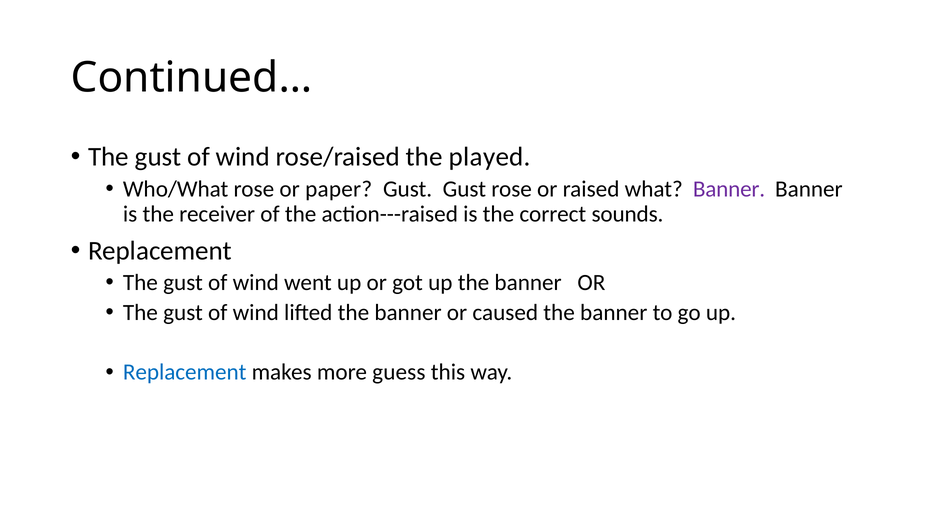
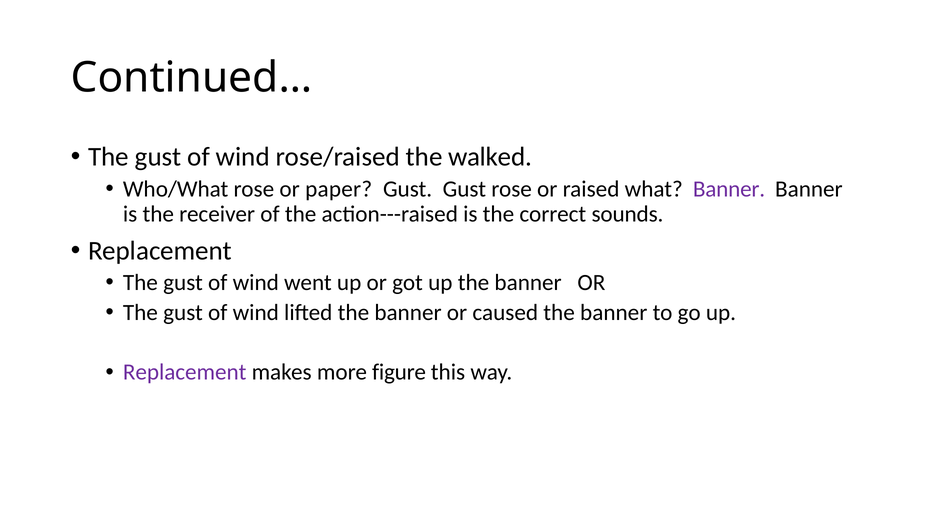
played: played -> walked
Replacement at (185, 372) colour: blue -> purple
guess: guess -> figure
